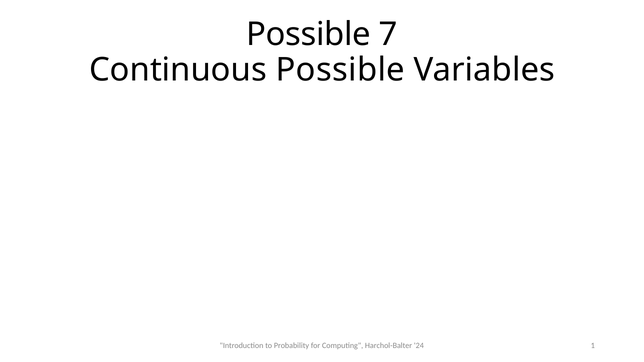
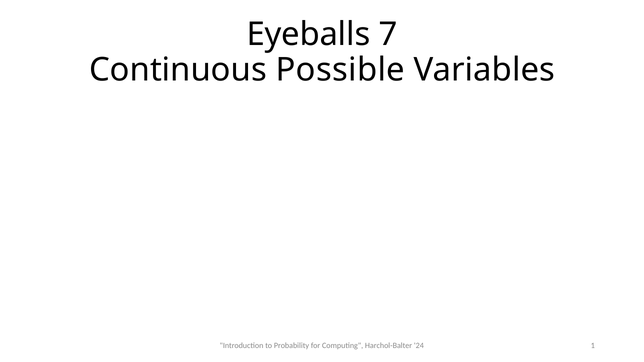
Possible at (308, 34): Possible -> Eyeballs
